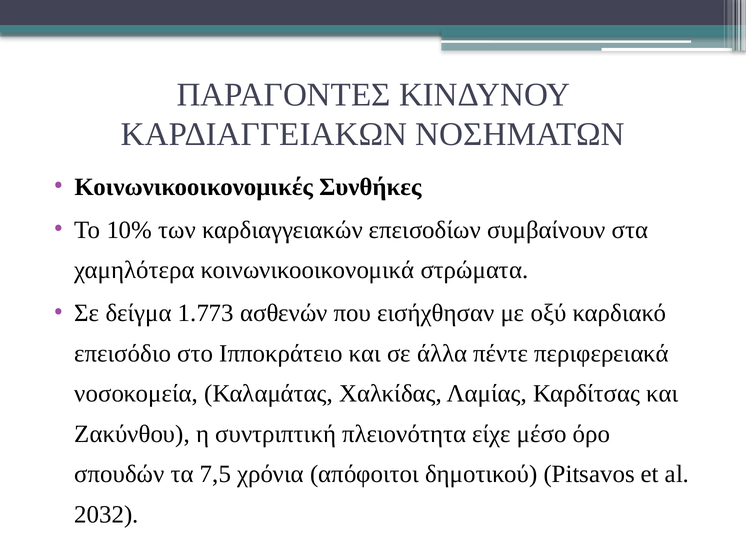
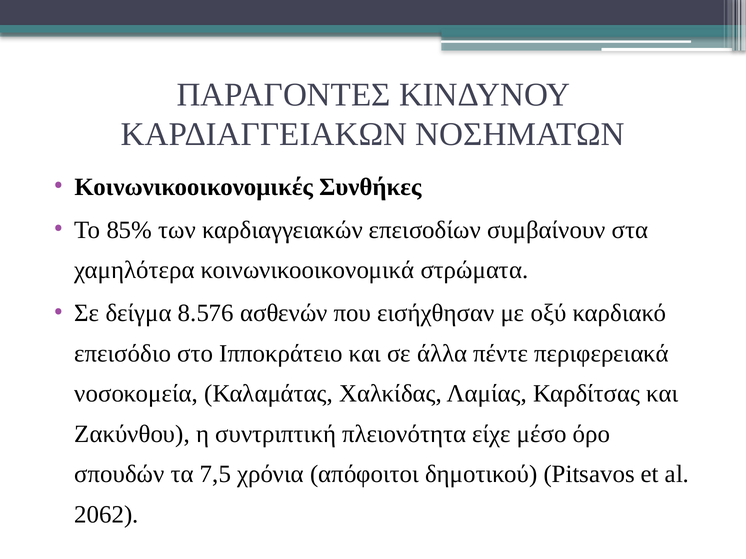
10%: 10% -> 85%
1.773: 1.773 -> 8.576
2032: 2032 -> 2062
